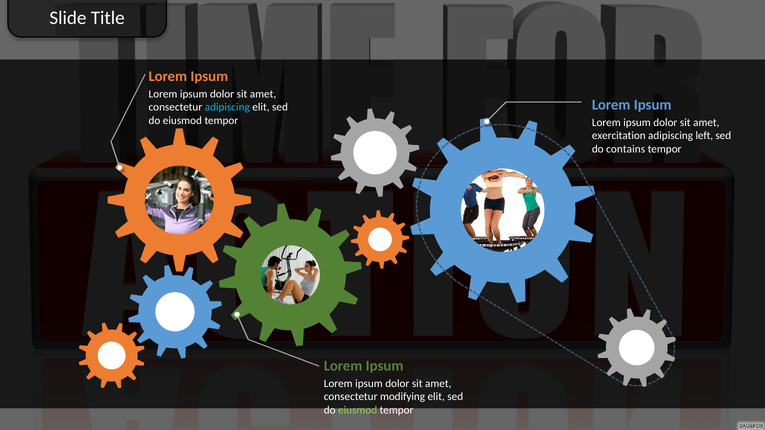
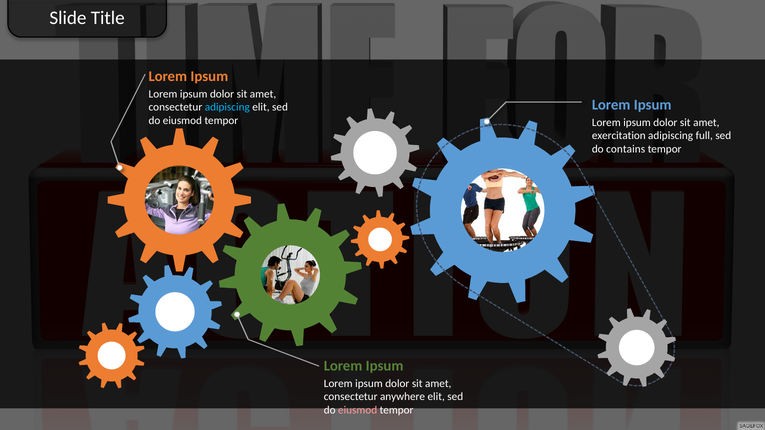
left: left -> full
modifying: modifying -> anywhere
eiusmod at (358, 410) colour: light green -> pink
